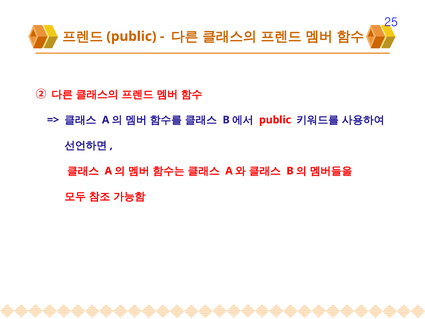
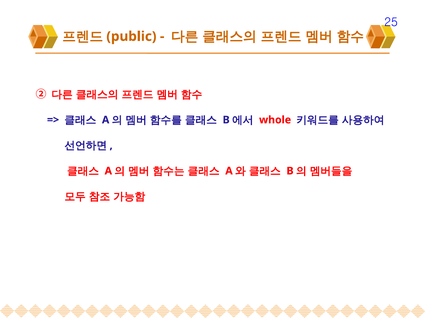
public at (275, 120): public -> whole
